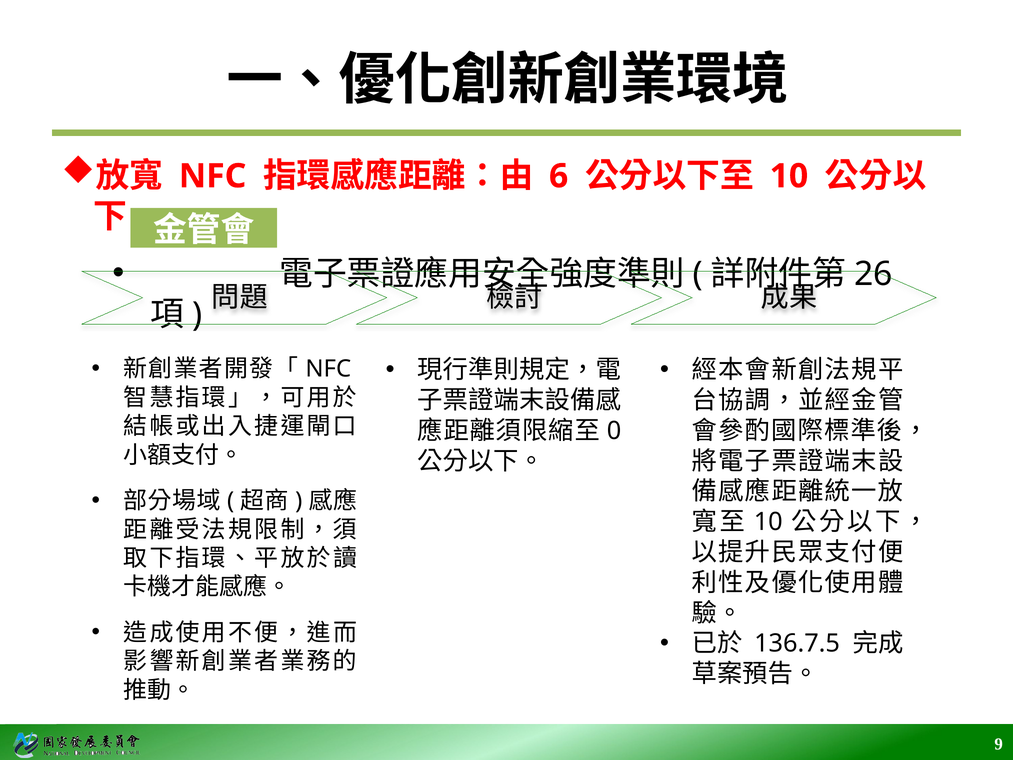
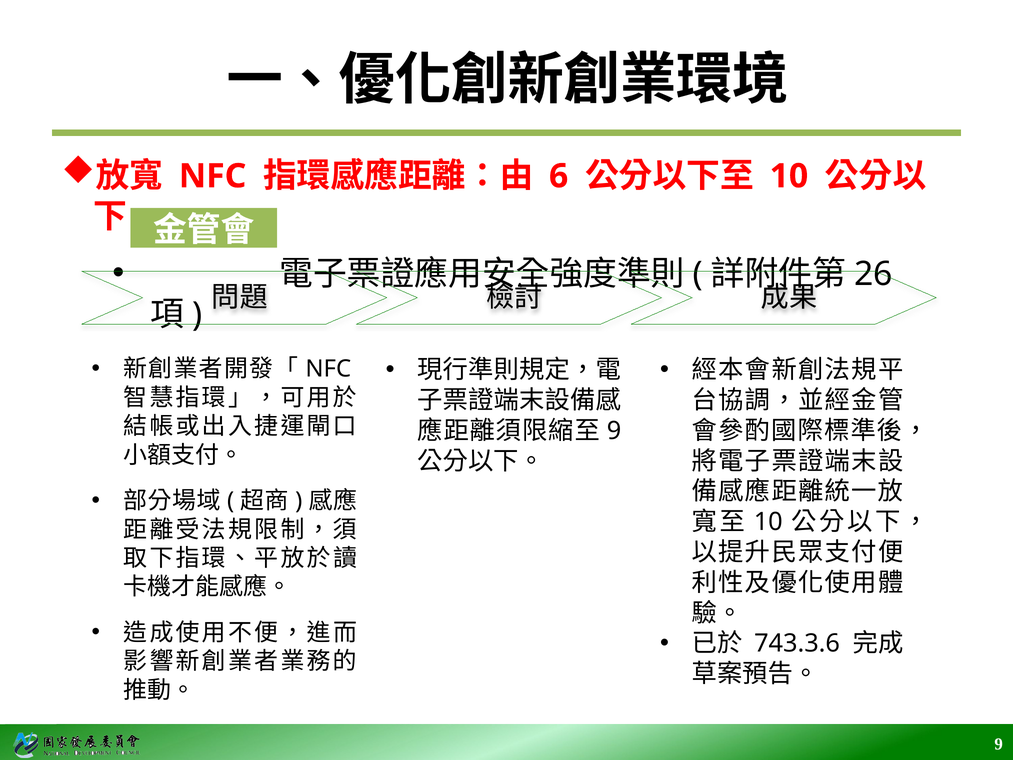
0 at (614, 431): 0 -> 9
136.7.5: 136.7.5 -> 743.3.6
